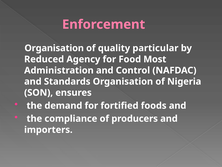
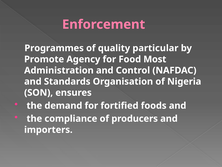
Organisation at (54, 48): Organisation -> Programmes
Reduced: Reduced -> Promote
